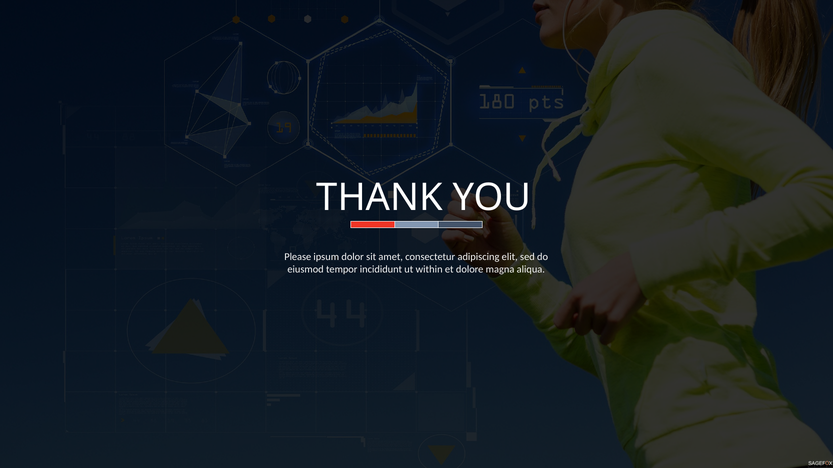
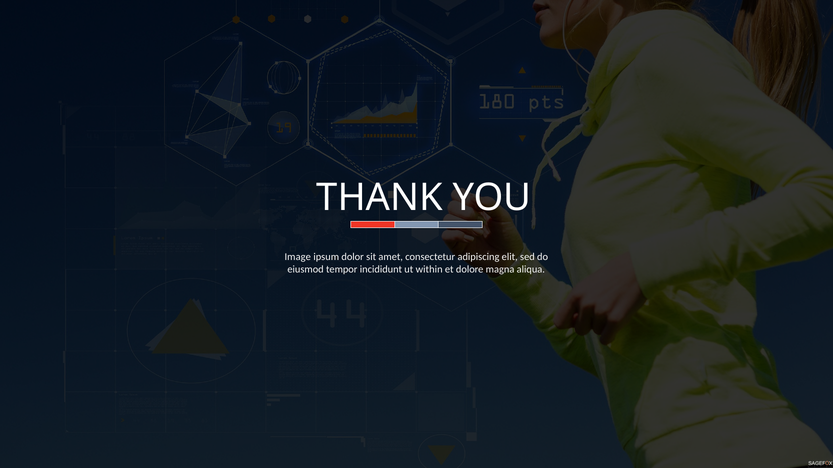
Please: Please -> Image
